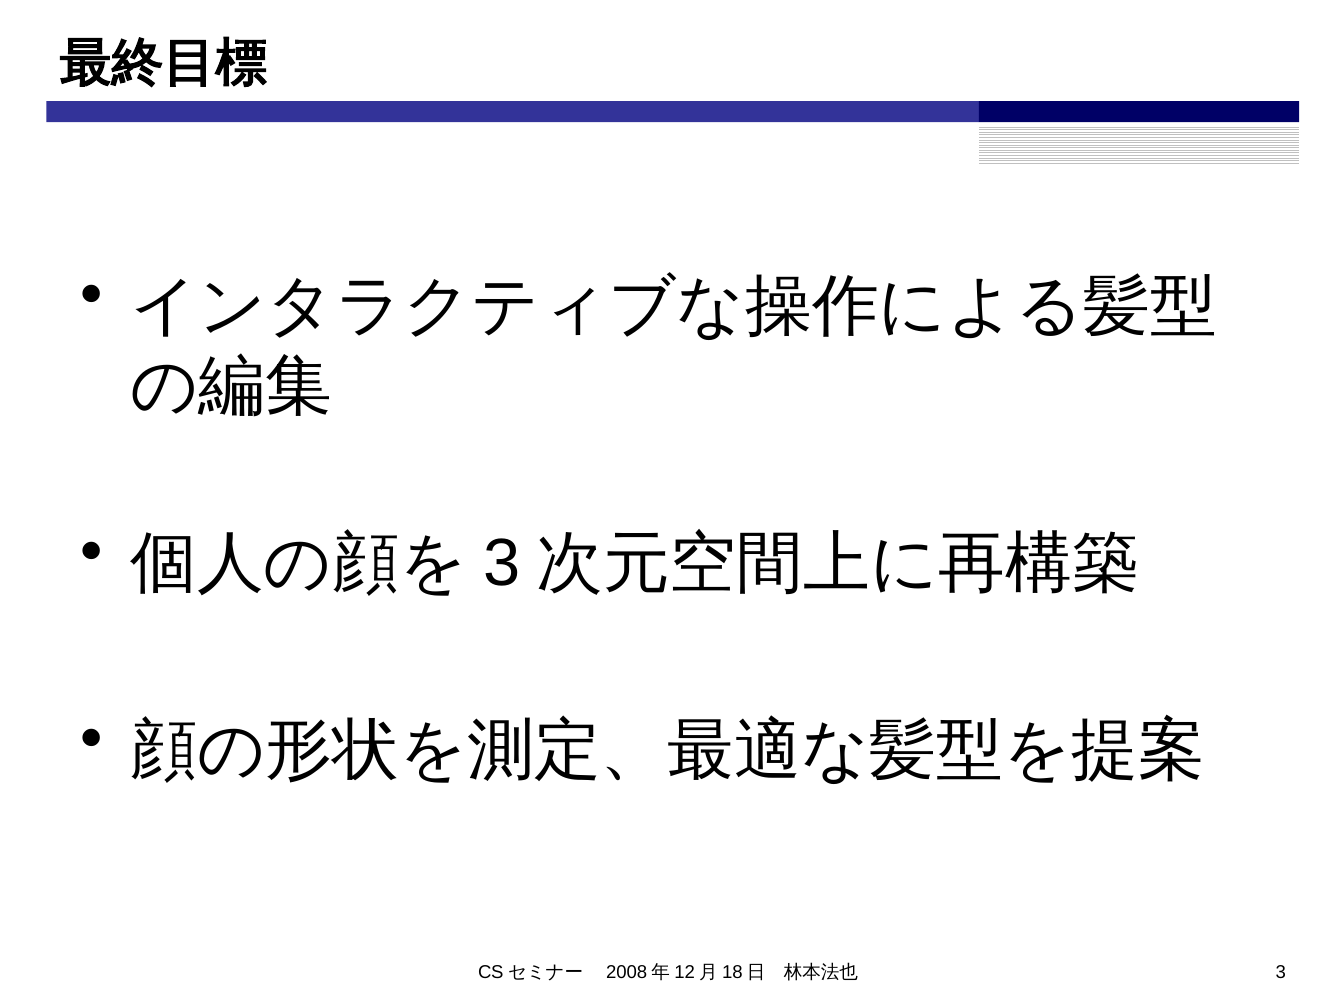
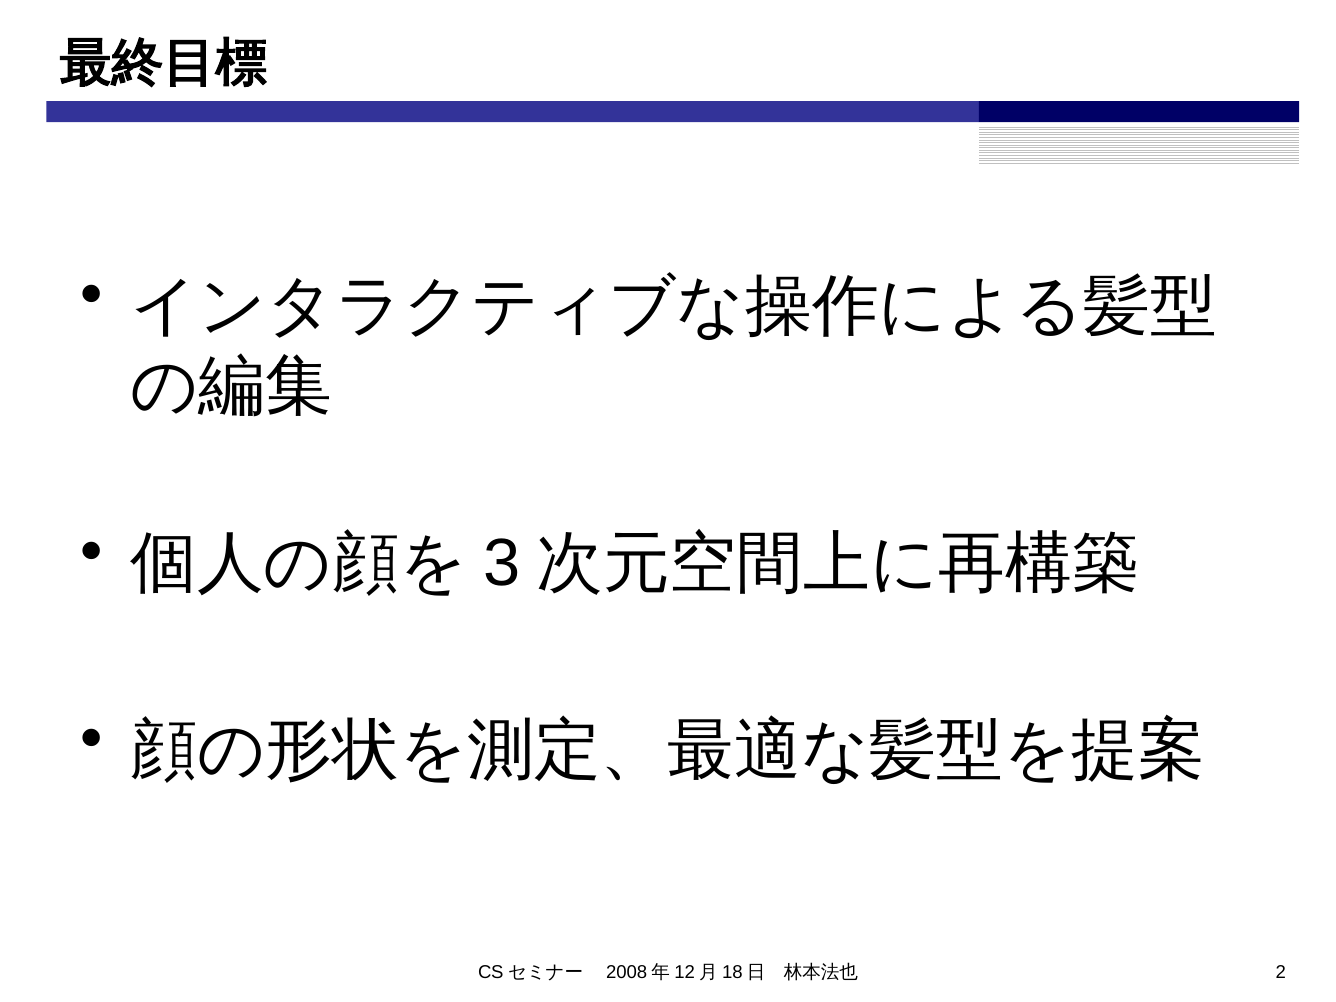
3 at (1281, 972): 3 -> 2
